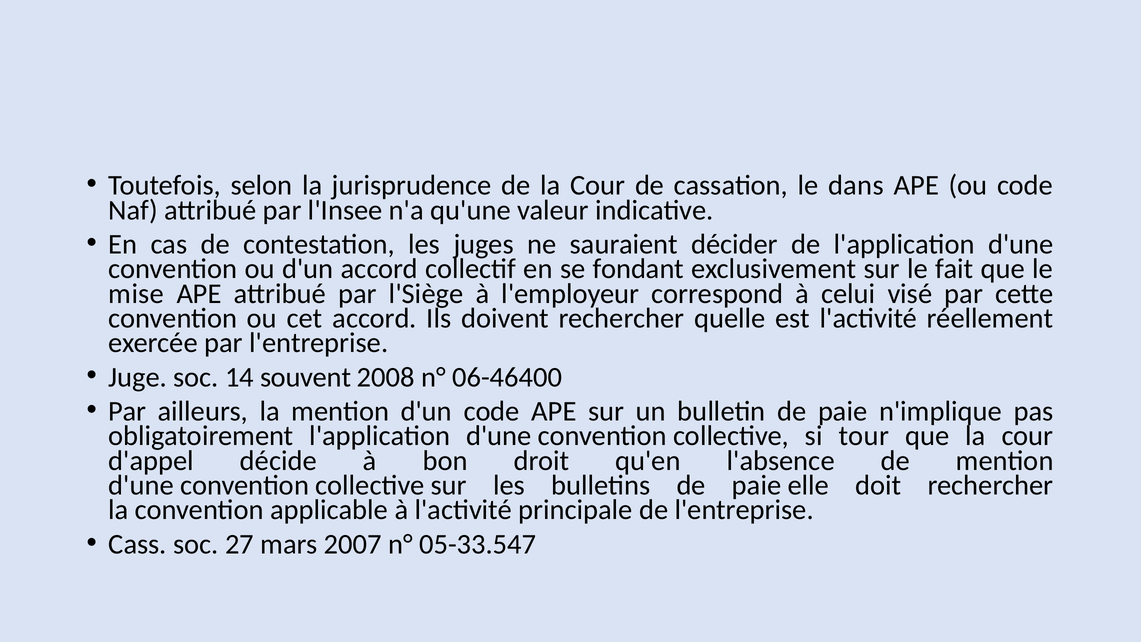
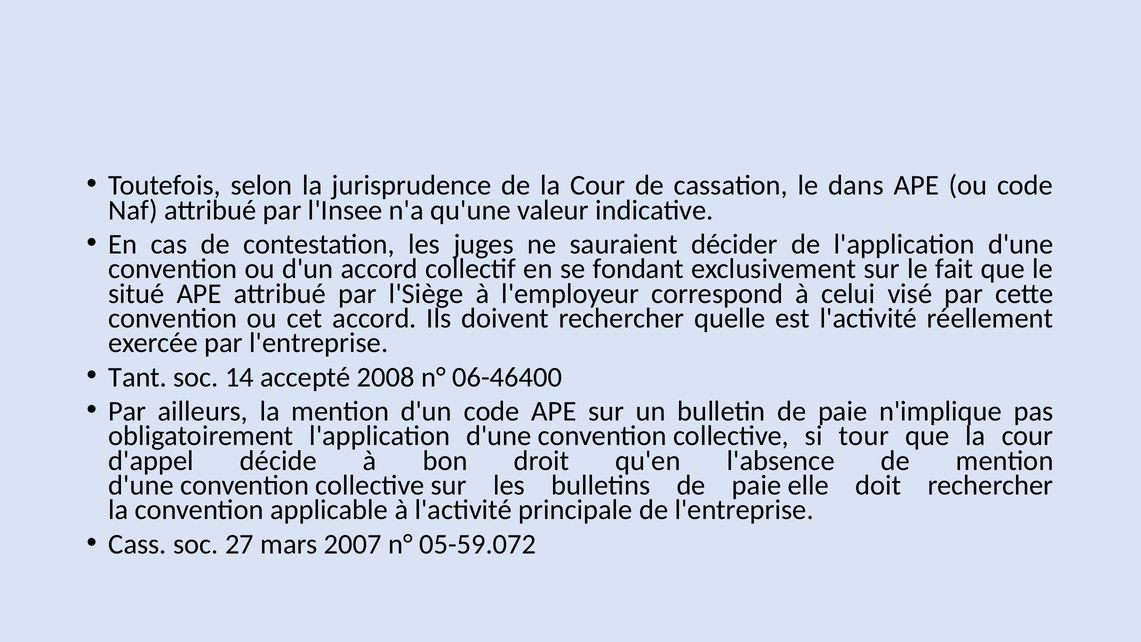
mise: mise -> situé
Juge: Juge -> Tant
souvent: souvent -> accepté
05-33.547: 05-33.547 -> 05-59.072
